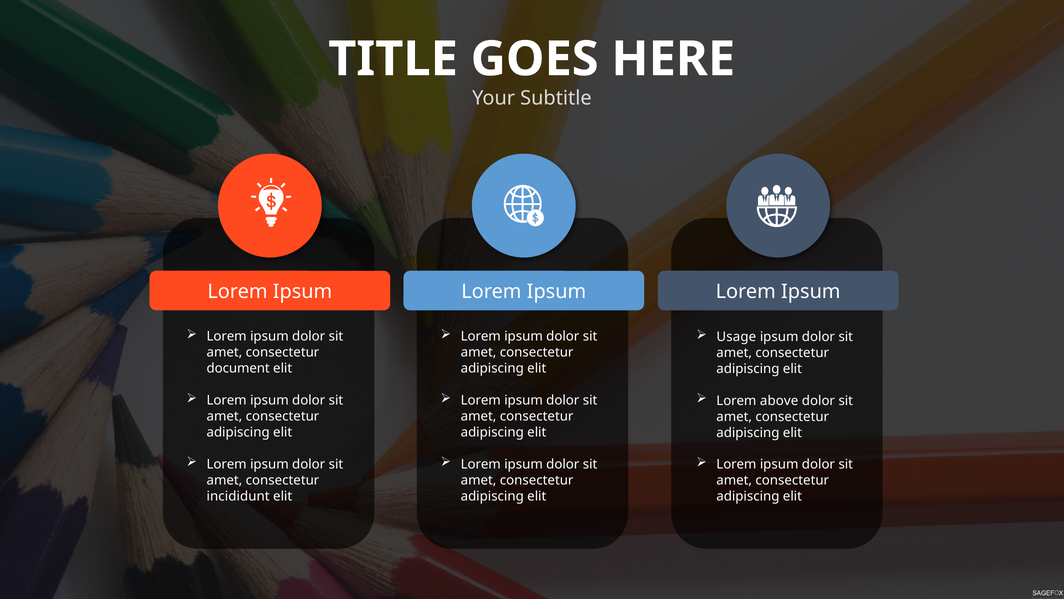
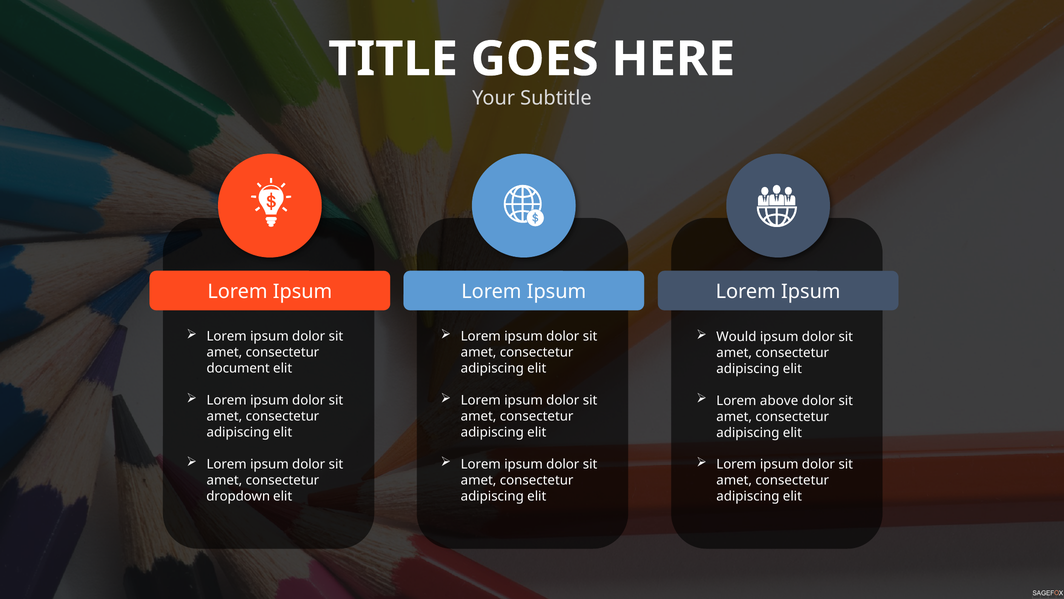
Usage: Usage -> Would
incididunt: incididunt -> dropdown
